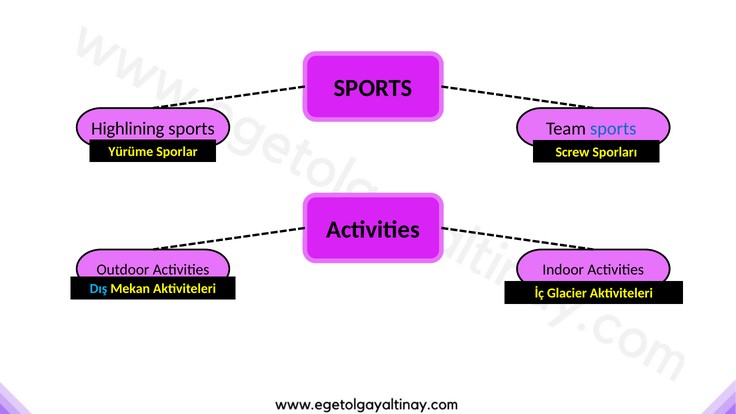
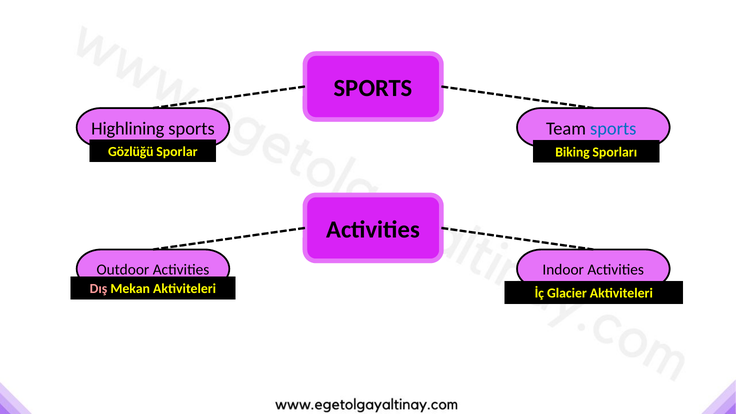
Yürüme: Yürüme -> Gözlüğü
Screw: Screw -> Biking
Dış colour: light blue -> pink
